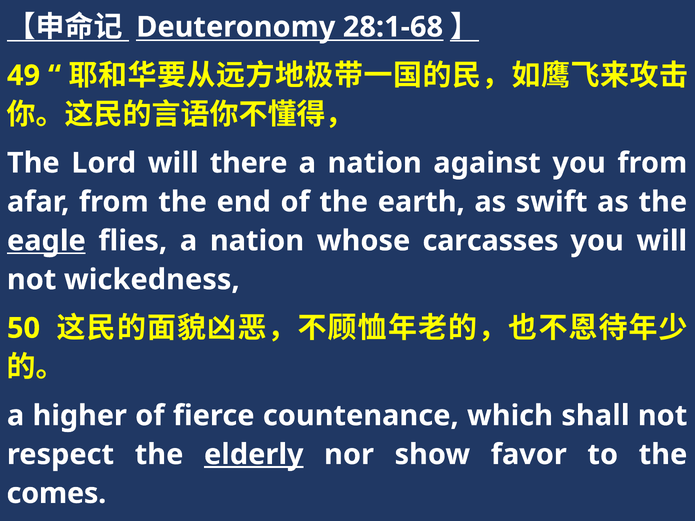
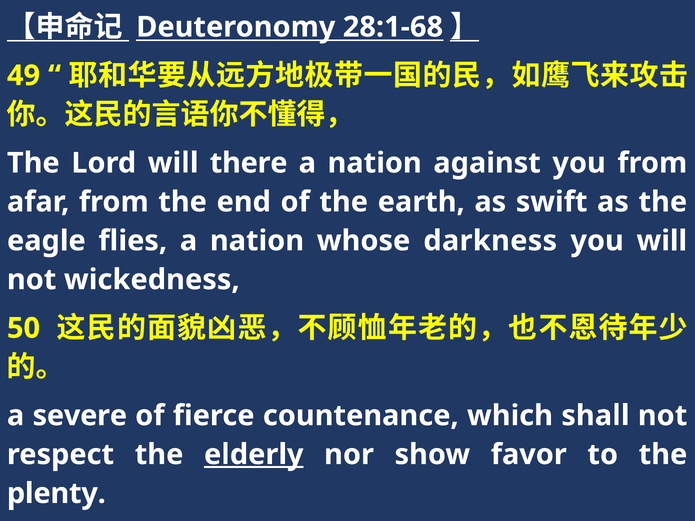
eagle underline: present -> none
carcasses: carcasses -> darkness
higher: higher -> severe
comes: comes -> plenty
